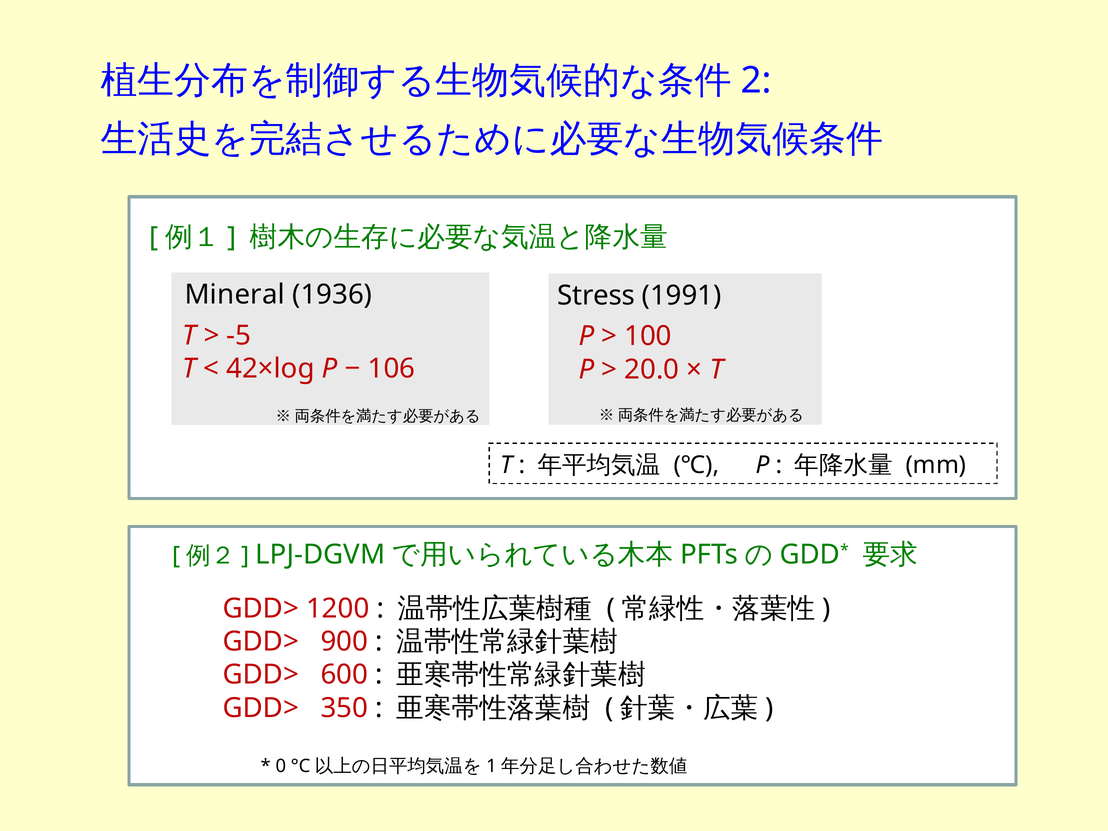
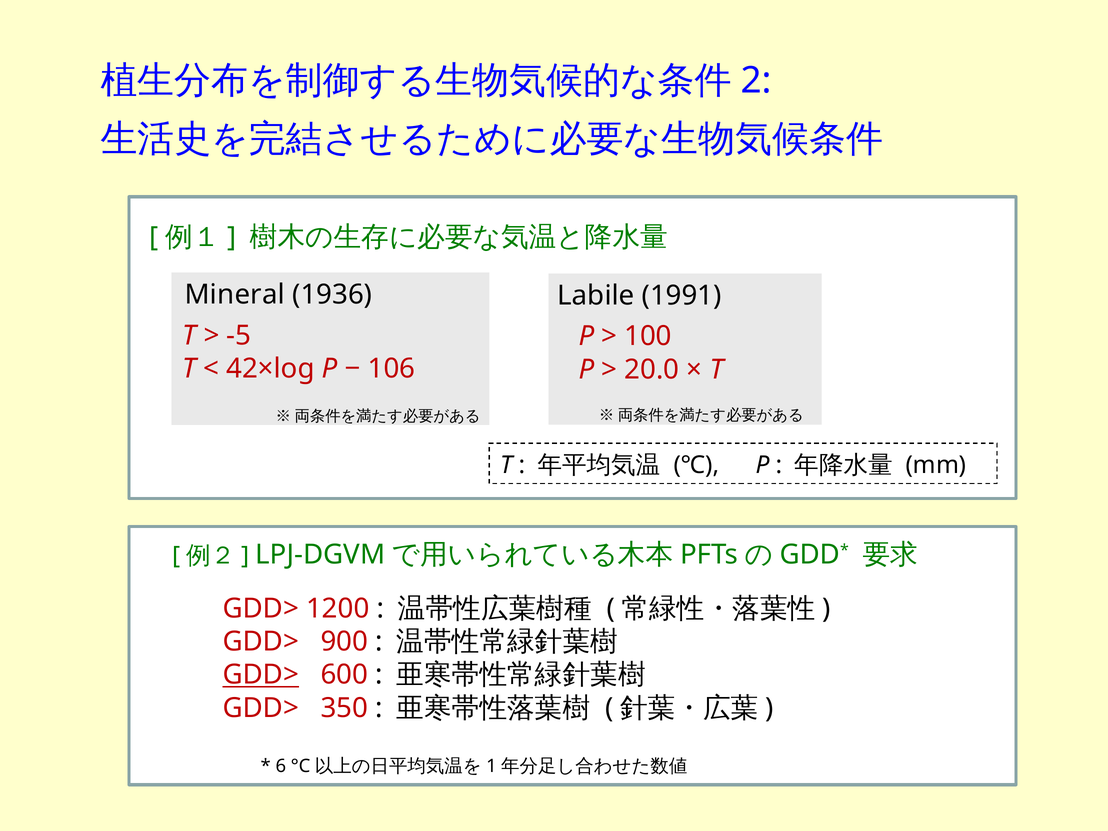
Stress: Stress -> Labile
GDD> at (261, 675) underline: none -> present
0: 0 -> 6
